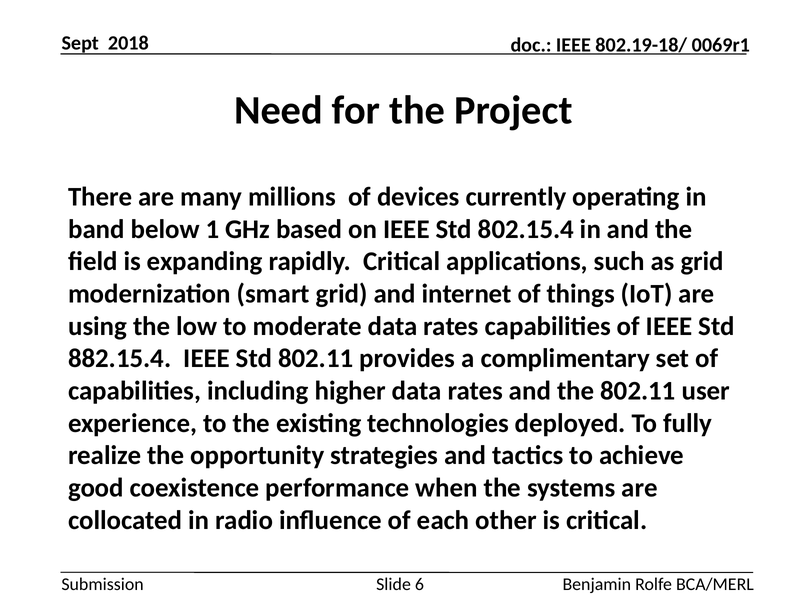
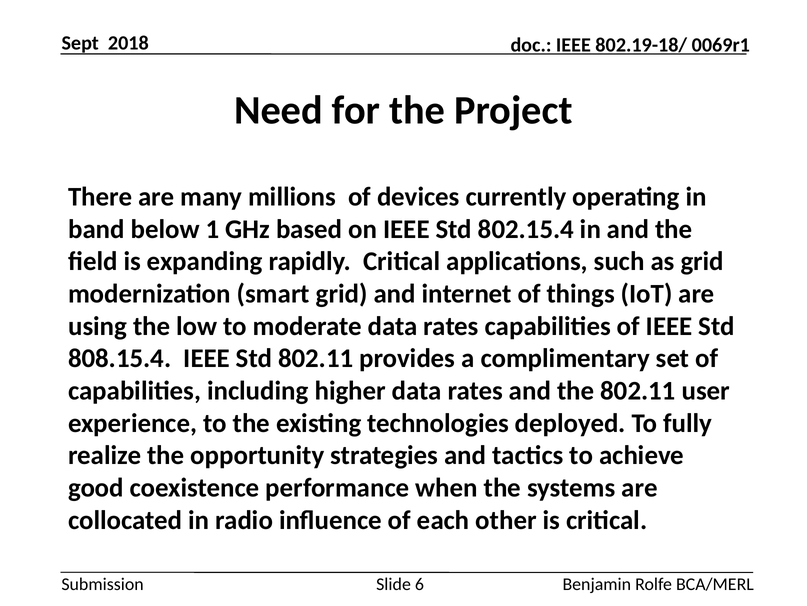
882.15.4: 882.15.4 -> 808.15.4
